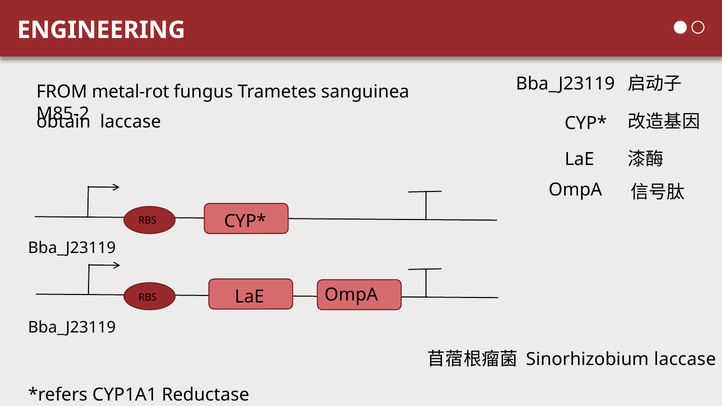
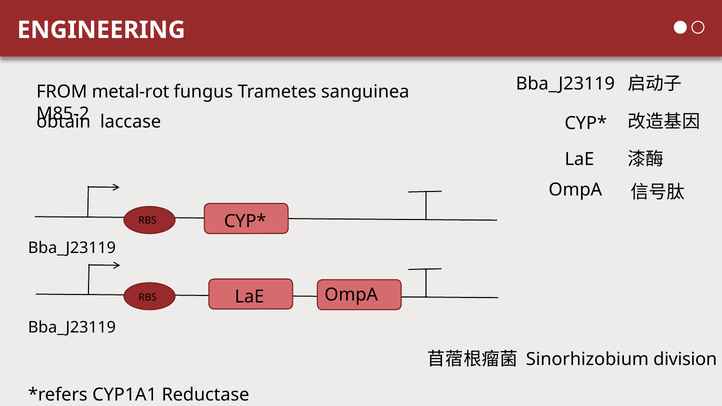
Sinorhizobium laccase: laccase -> division
